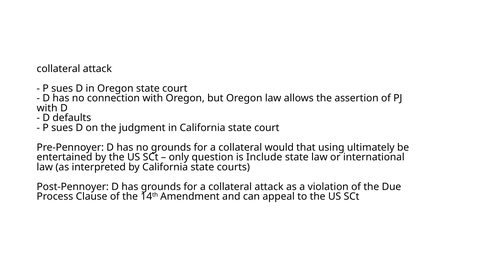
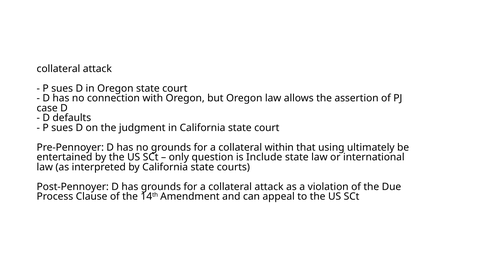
with at (47, 108): with -> case
would: would -> within
